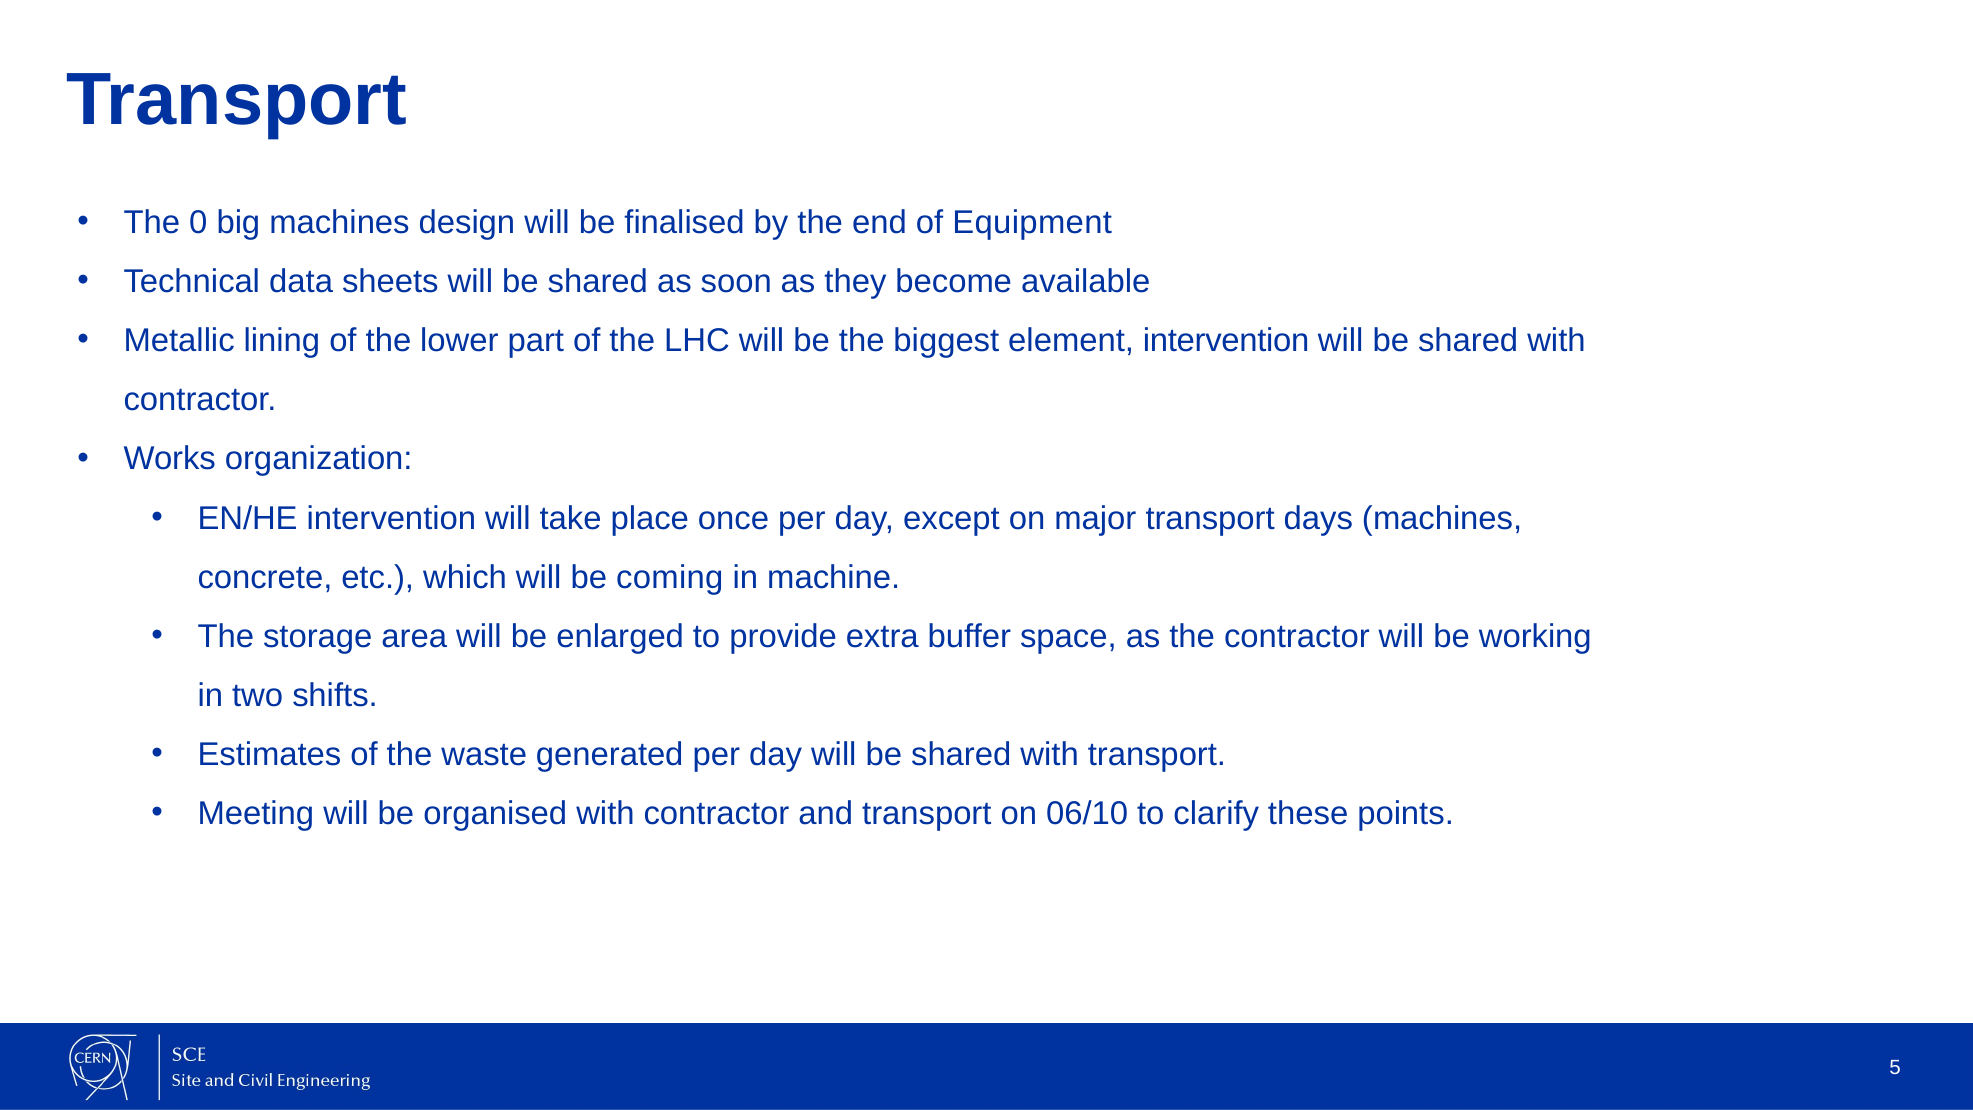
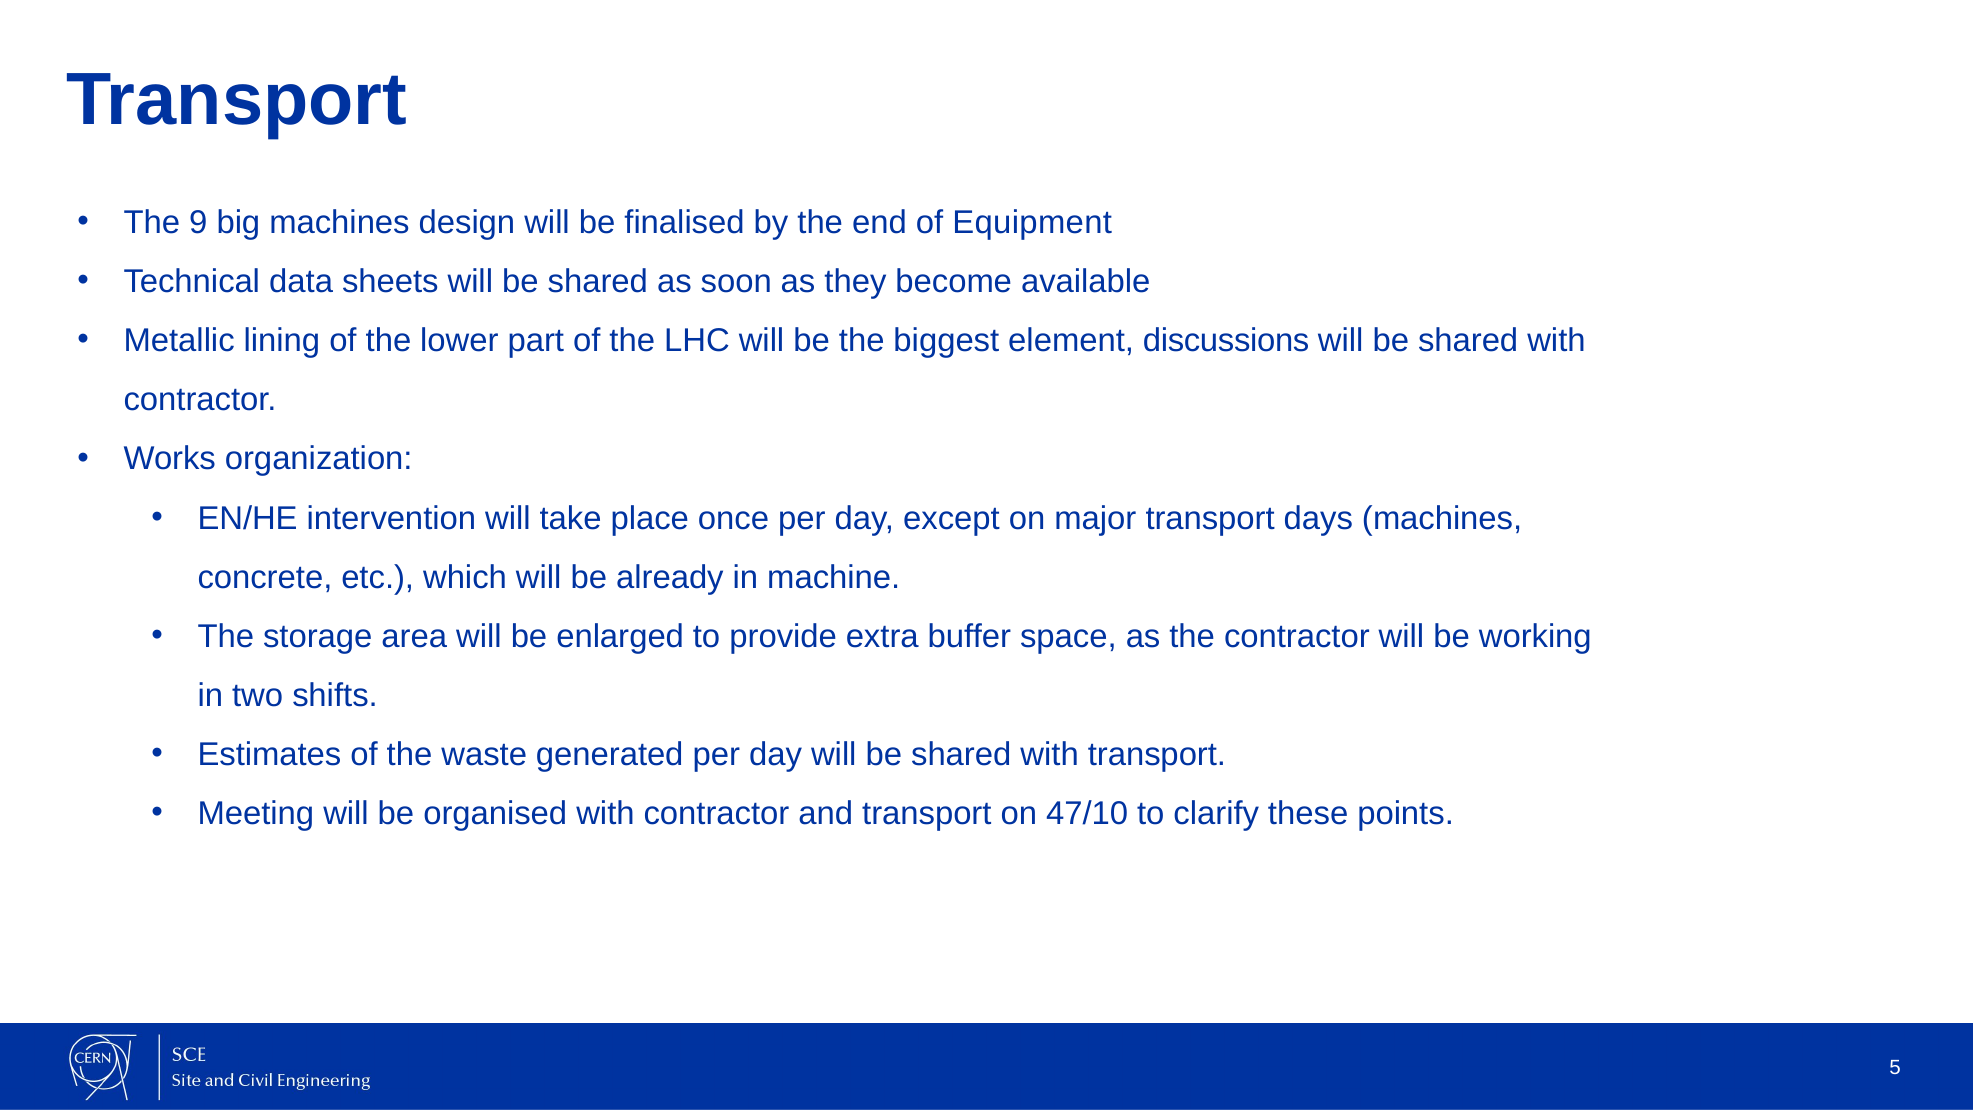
0: 0 -> 9
element intervention: intervention -> discussions
coming: coming -> already
06/10: 06/10 -> 47/10
